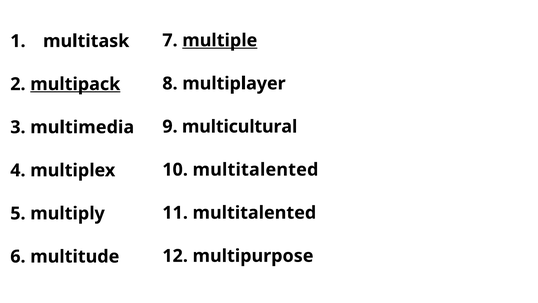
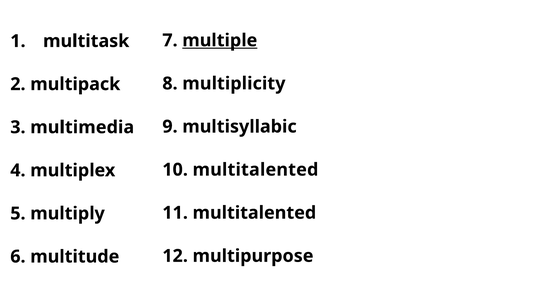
multiplayer: multiplayer -> multiplicity
multipack underline: present -> none
multicultural: multicultural -> multisyllabic
